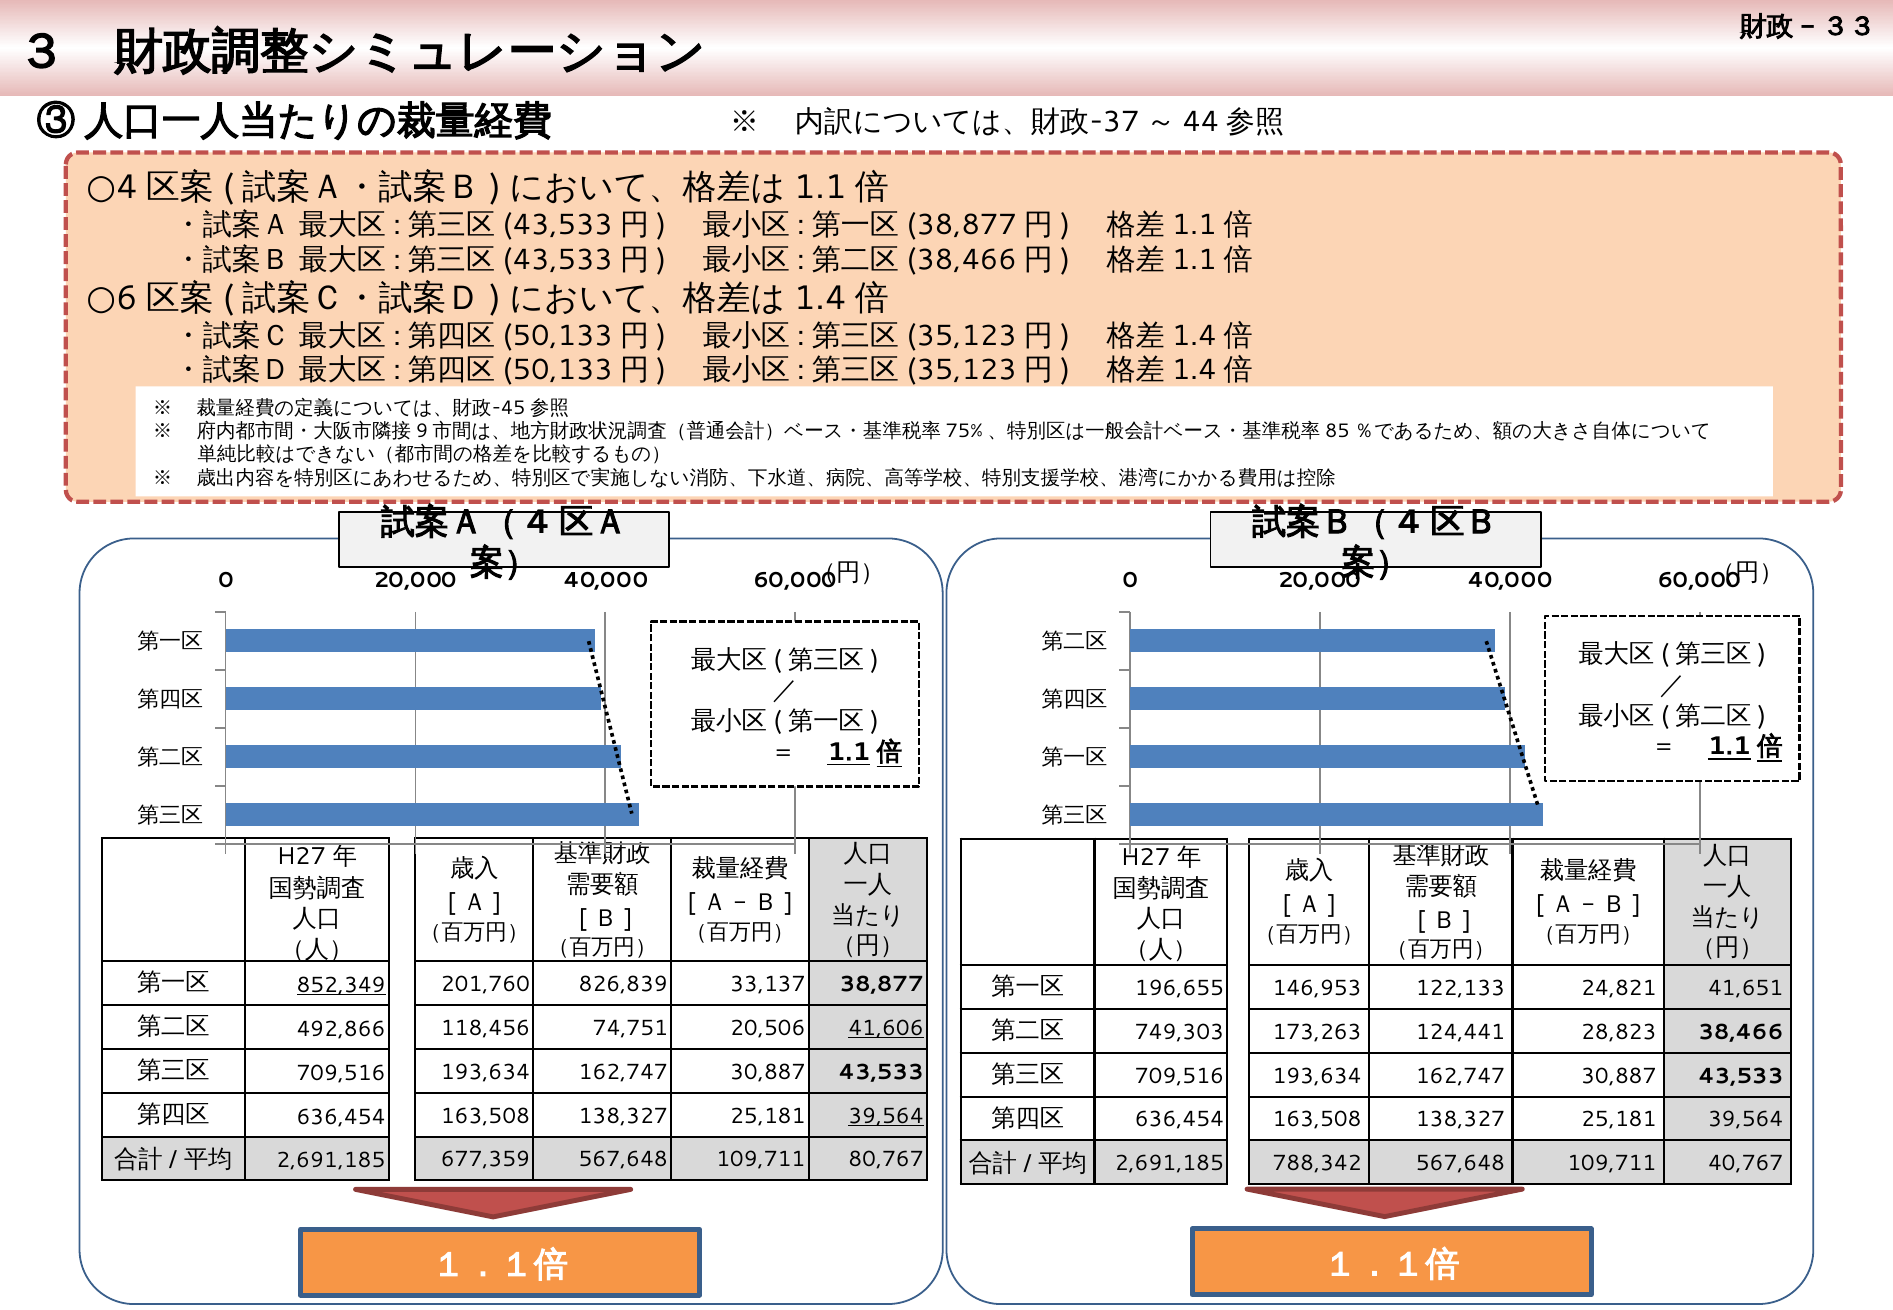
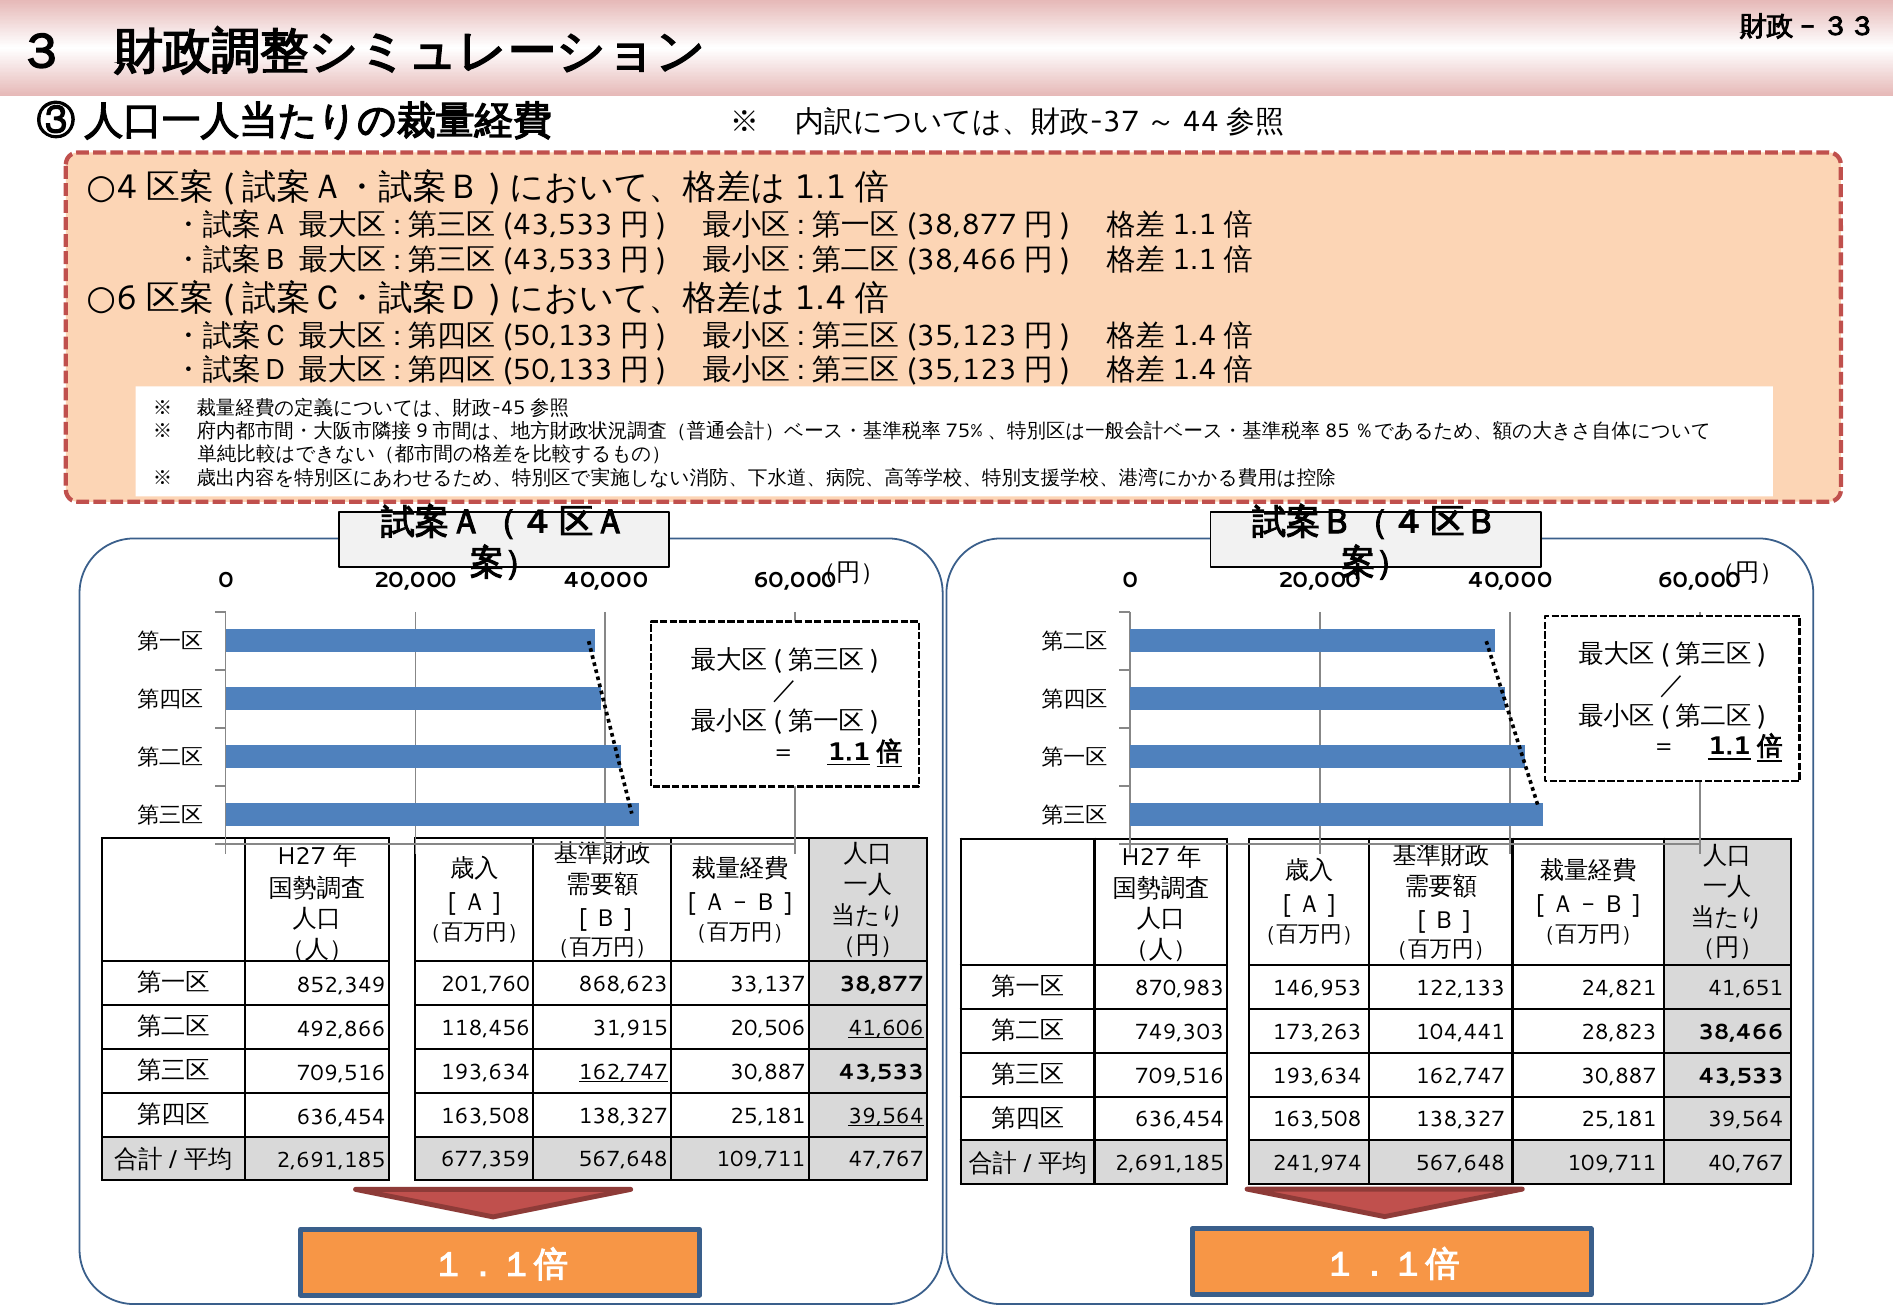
852,349 underline: present -> none
826,839: 826,839 -> 868,623
196,655: 196,655 -> 870,983
74,751: 74,751 -> 31,915
124,441: 124,441 -> 104,441
162,747 at (623, 1072) underline: none -> present
80,767: 80,767 -> 47,767
788,342: 788,342 -> 241,974
